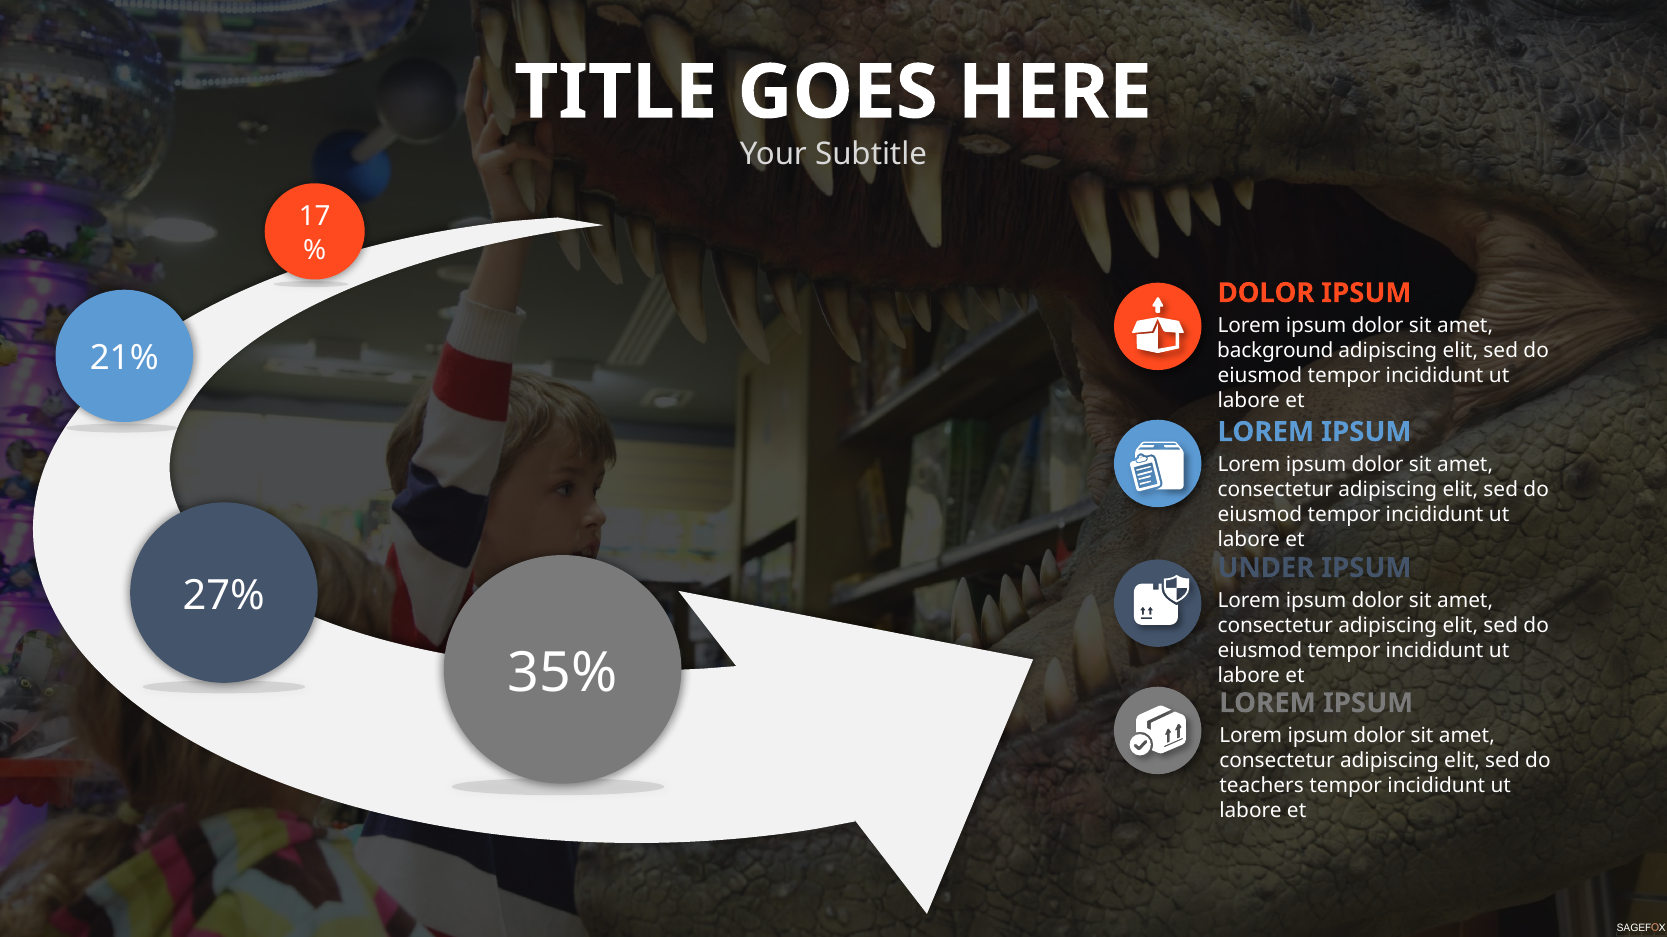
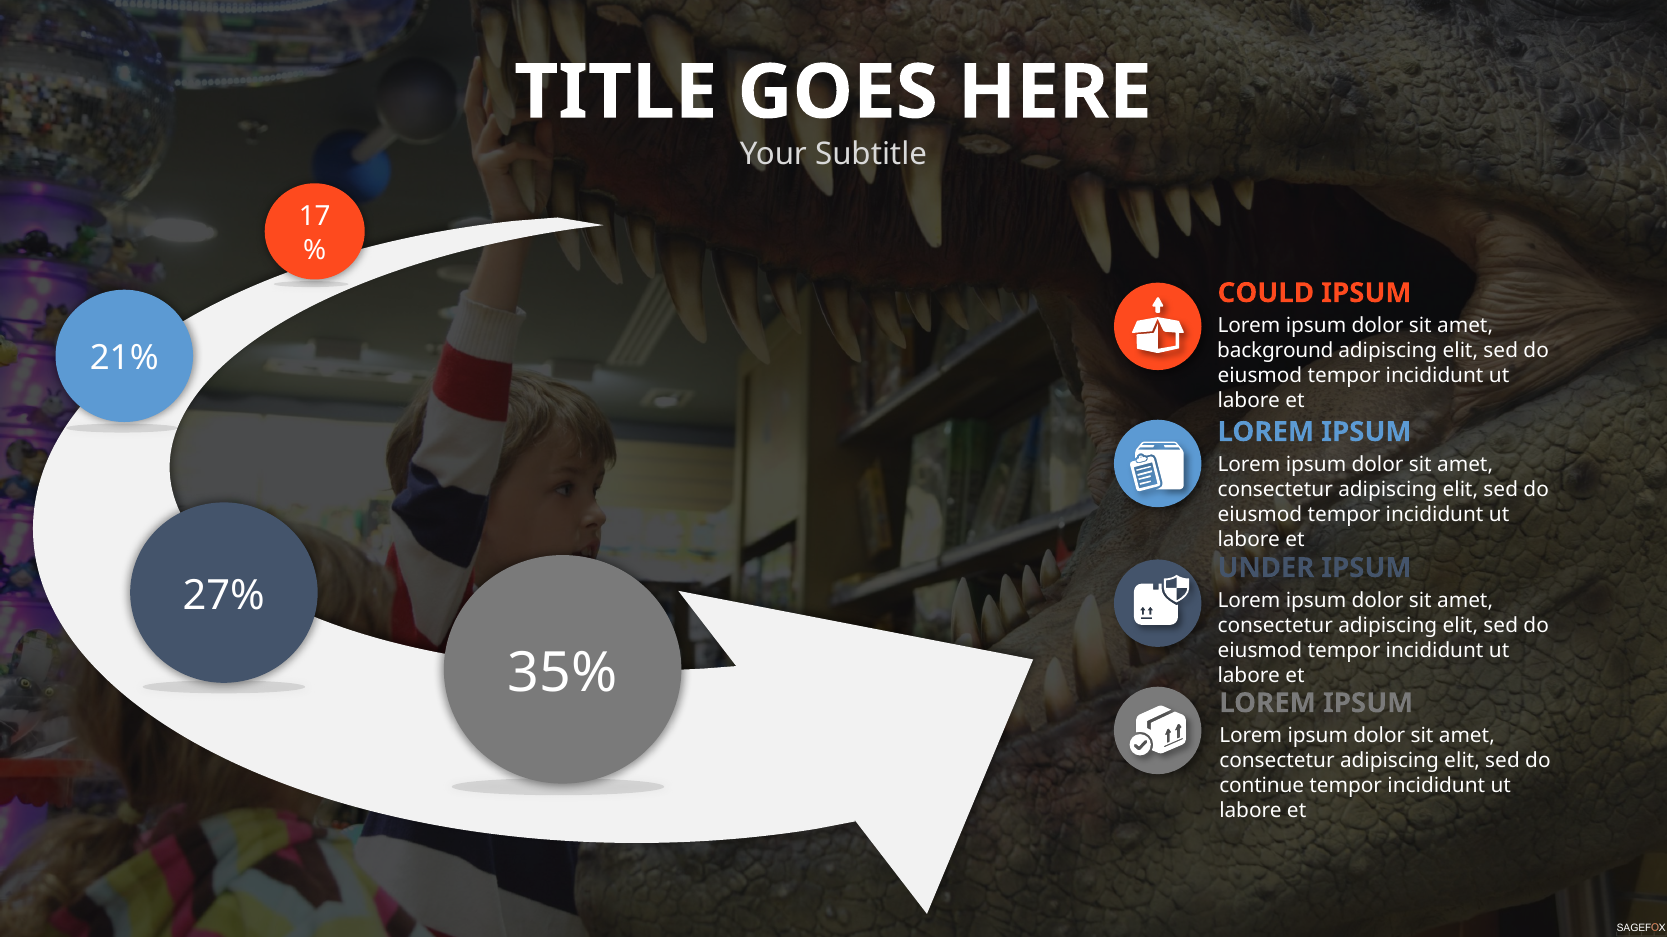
DOLOR at (1266, 293): DOLOR -> COULD
teachers: teachers -> continue
